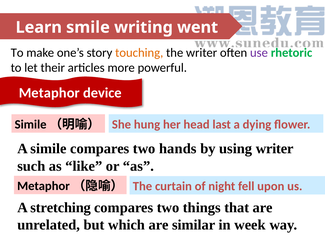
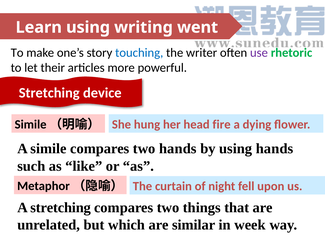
Learn smile: smile -> using
touching colour: orange -> blue
Metaphor at (49, 93): Metaphor -> Stretching
last: last -> fire
using writer: writer -> hands
